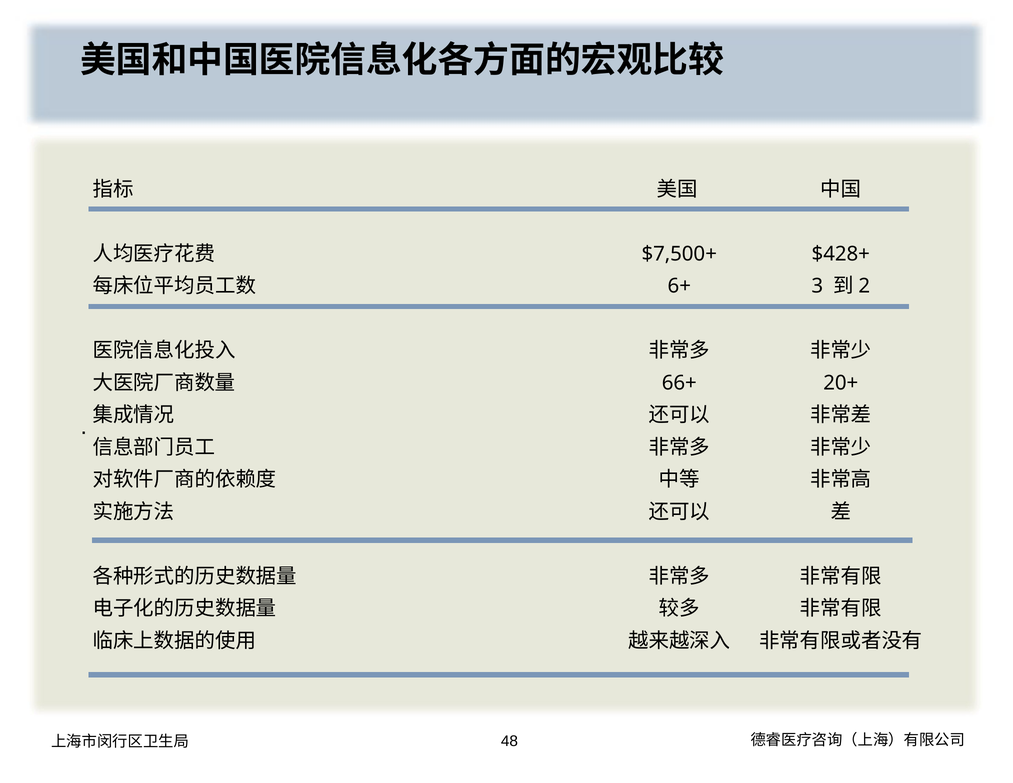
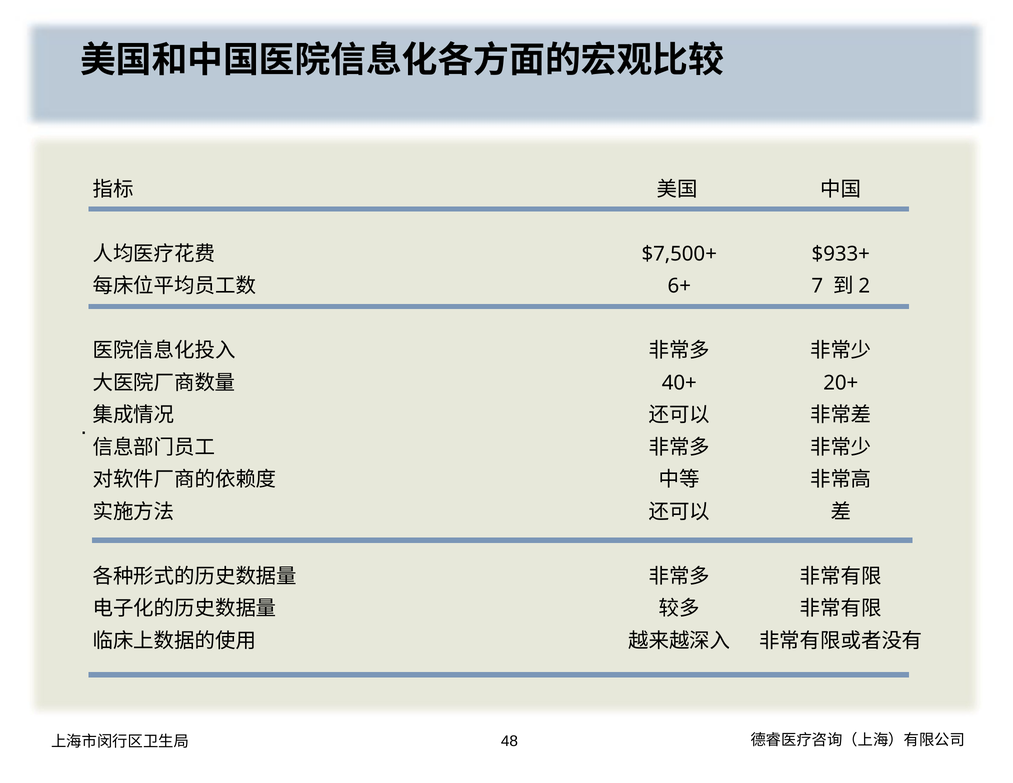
$428+: $428+ -> $933+
3: 3 -> 7
66+: 66+ -> 40+
